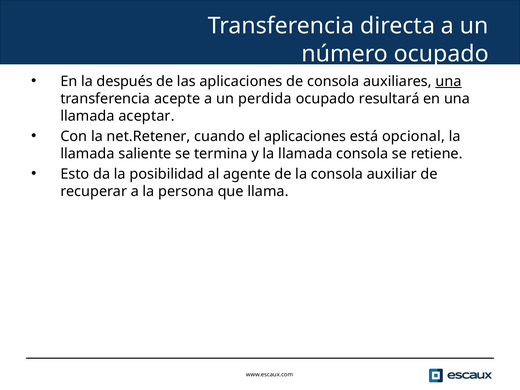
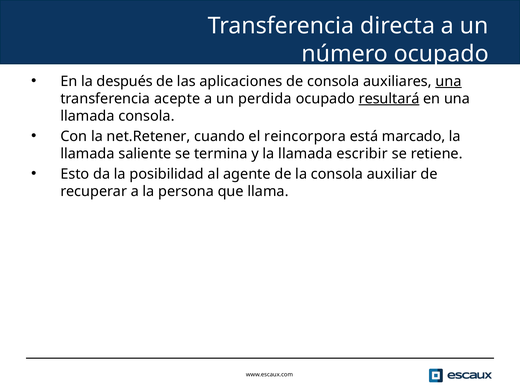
resultará underline: none -> present
llamada aceptar: aceptar -> consola
el aplicaciones: aplicaciones -> reincorpora
opcional: opcional -> marcado
llamada consola: consola -> escribir
